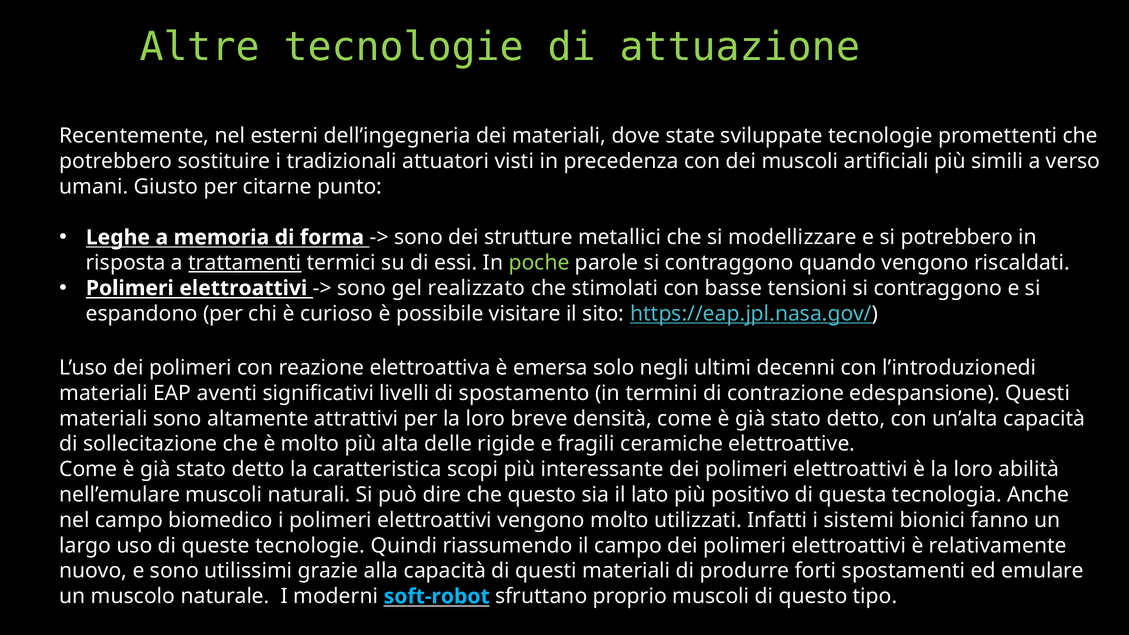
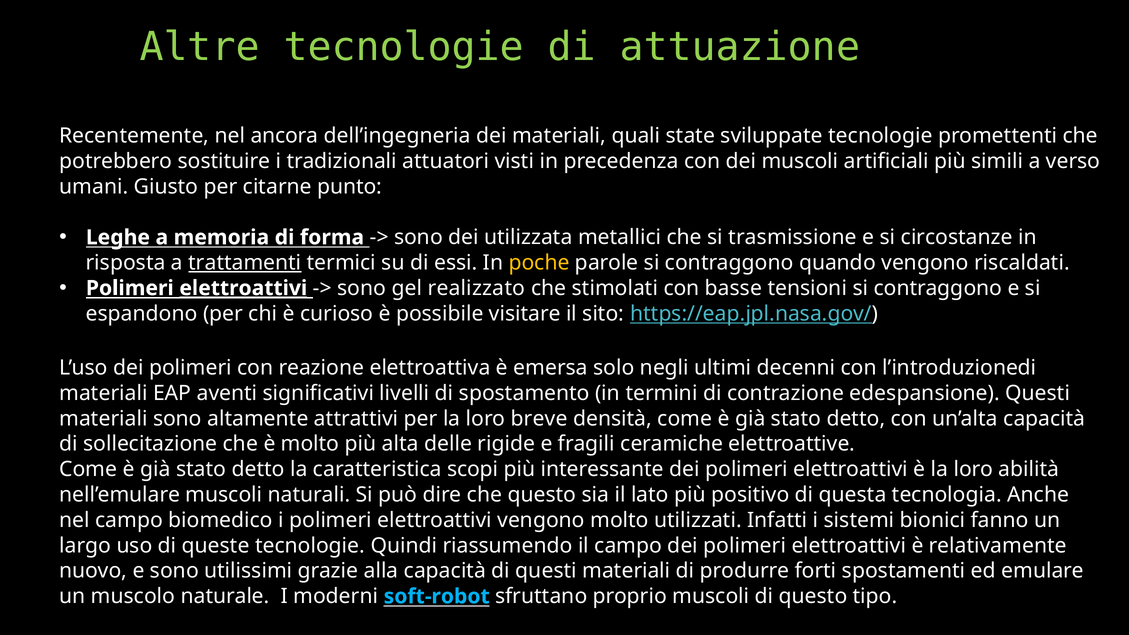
esterni: esterni -> ancora
dove: dove -> quali
strutture: strutture -> utilizzata
modellizzare: modellizzare -> trasmissione
si potrebbero: potrebbero -> circostanze
poche colour: light green -> yellow
elettroattivi at (243, 288) underline: none -> present
